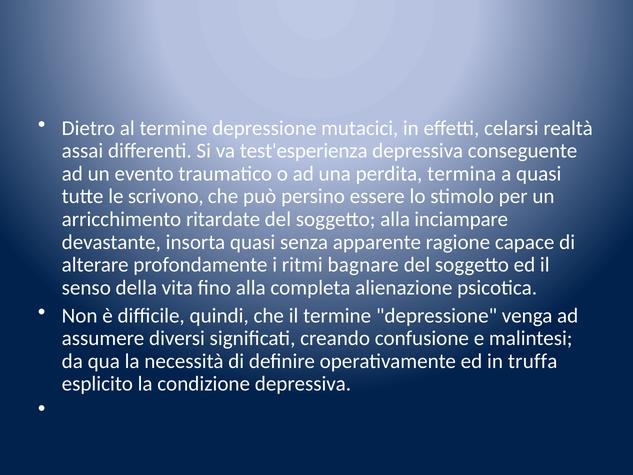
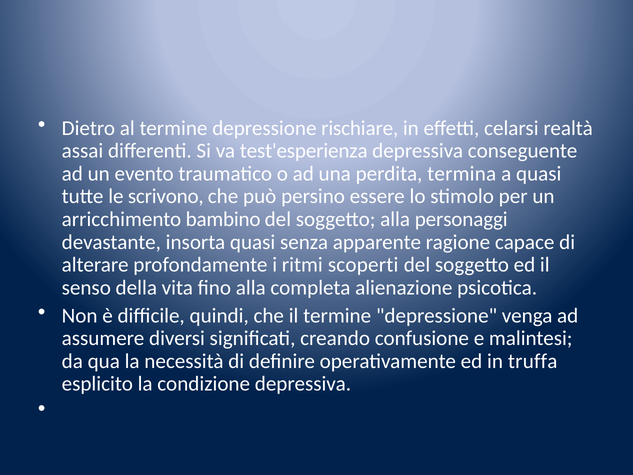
mutacici: mutacici -> rischiare
ritardate: ritardate -> bambino
inciampare: inciampare -> personaggi
bagnare: bagnare -> scoperti
